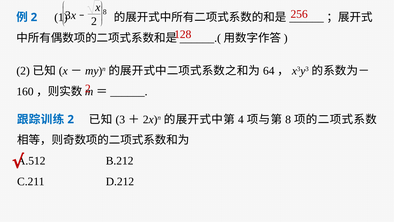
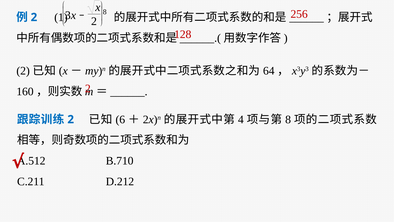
3: 3 -> 6
B.212: B.212 -> B.710
